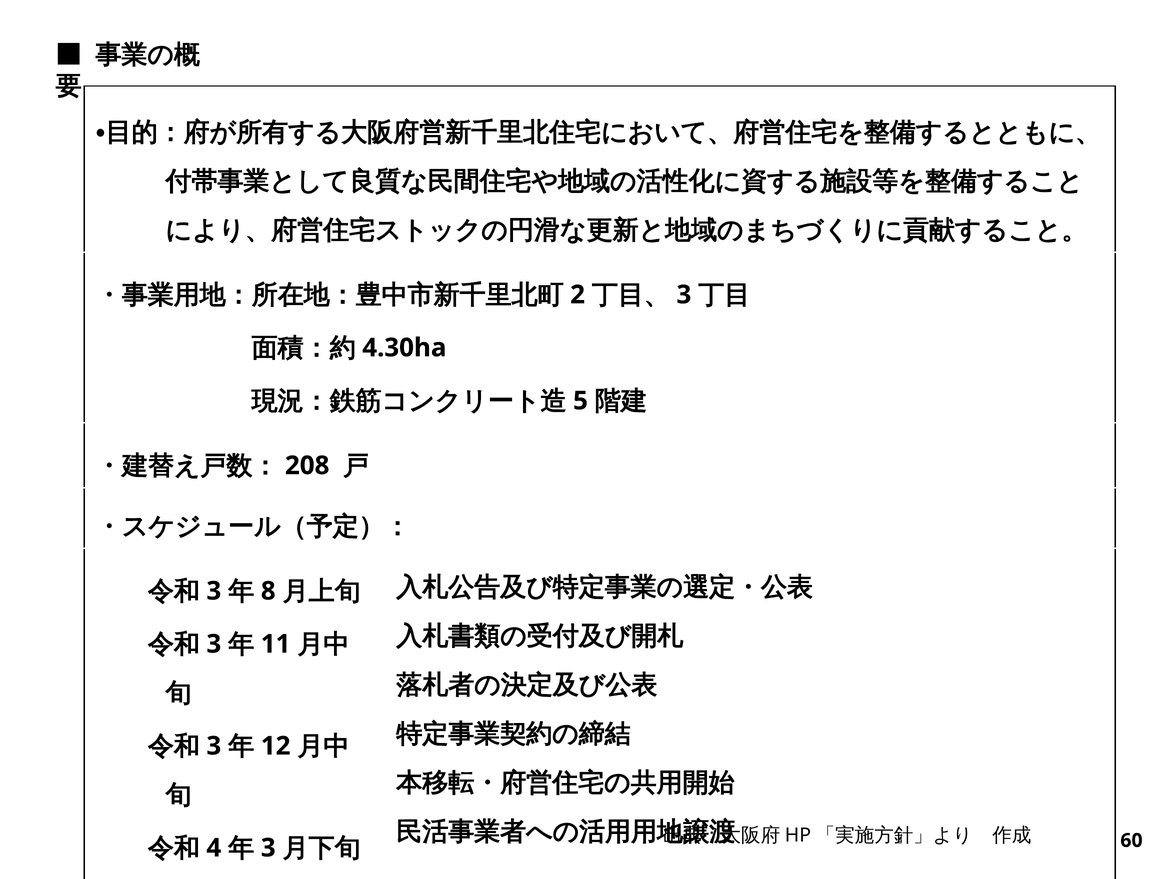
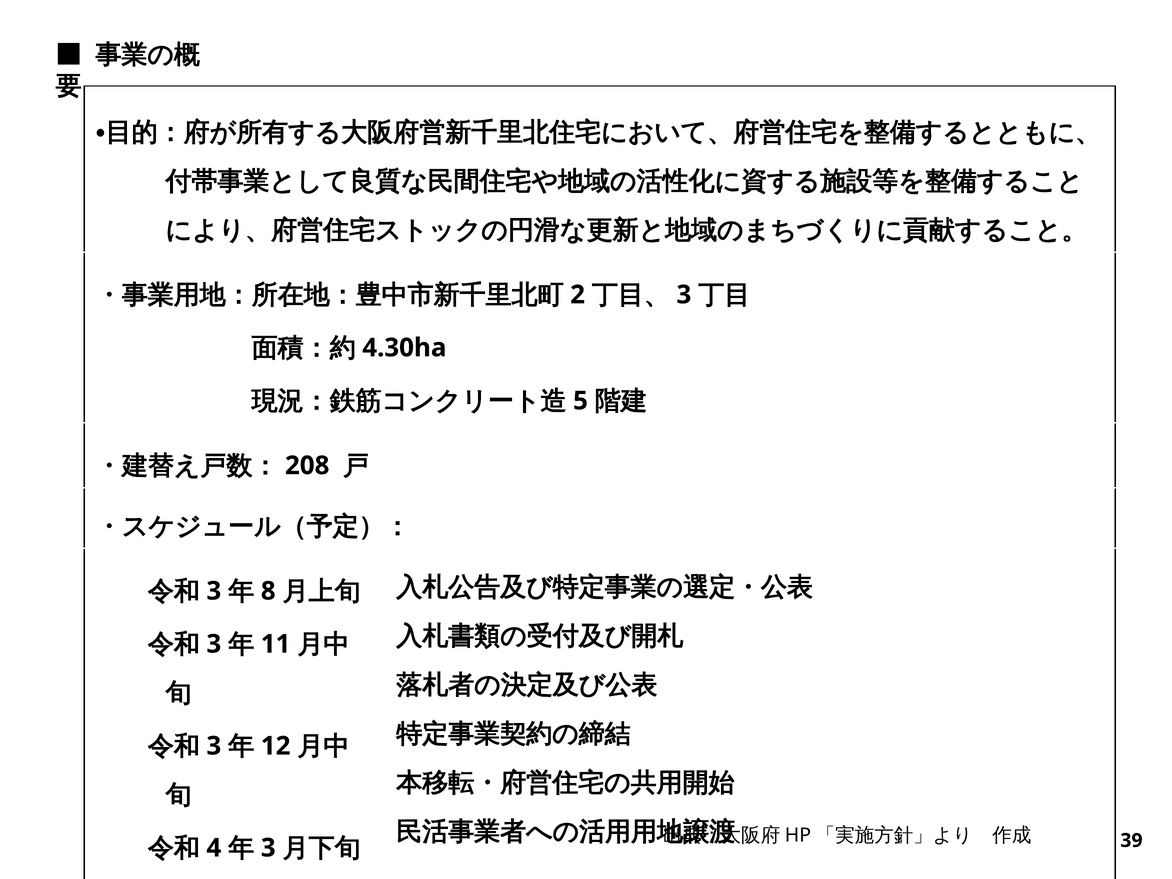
60: 60 -> 39
